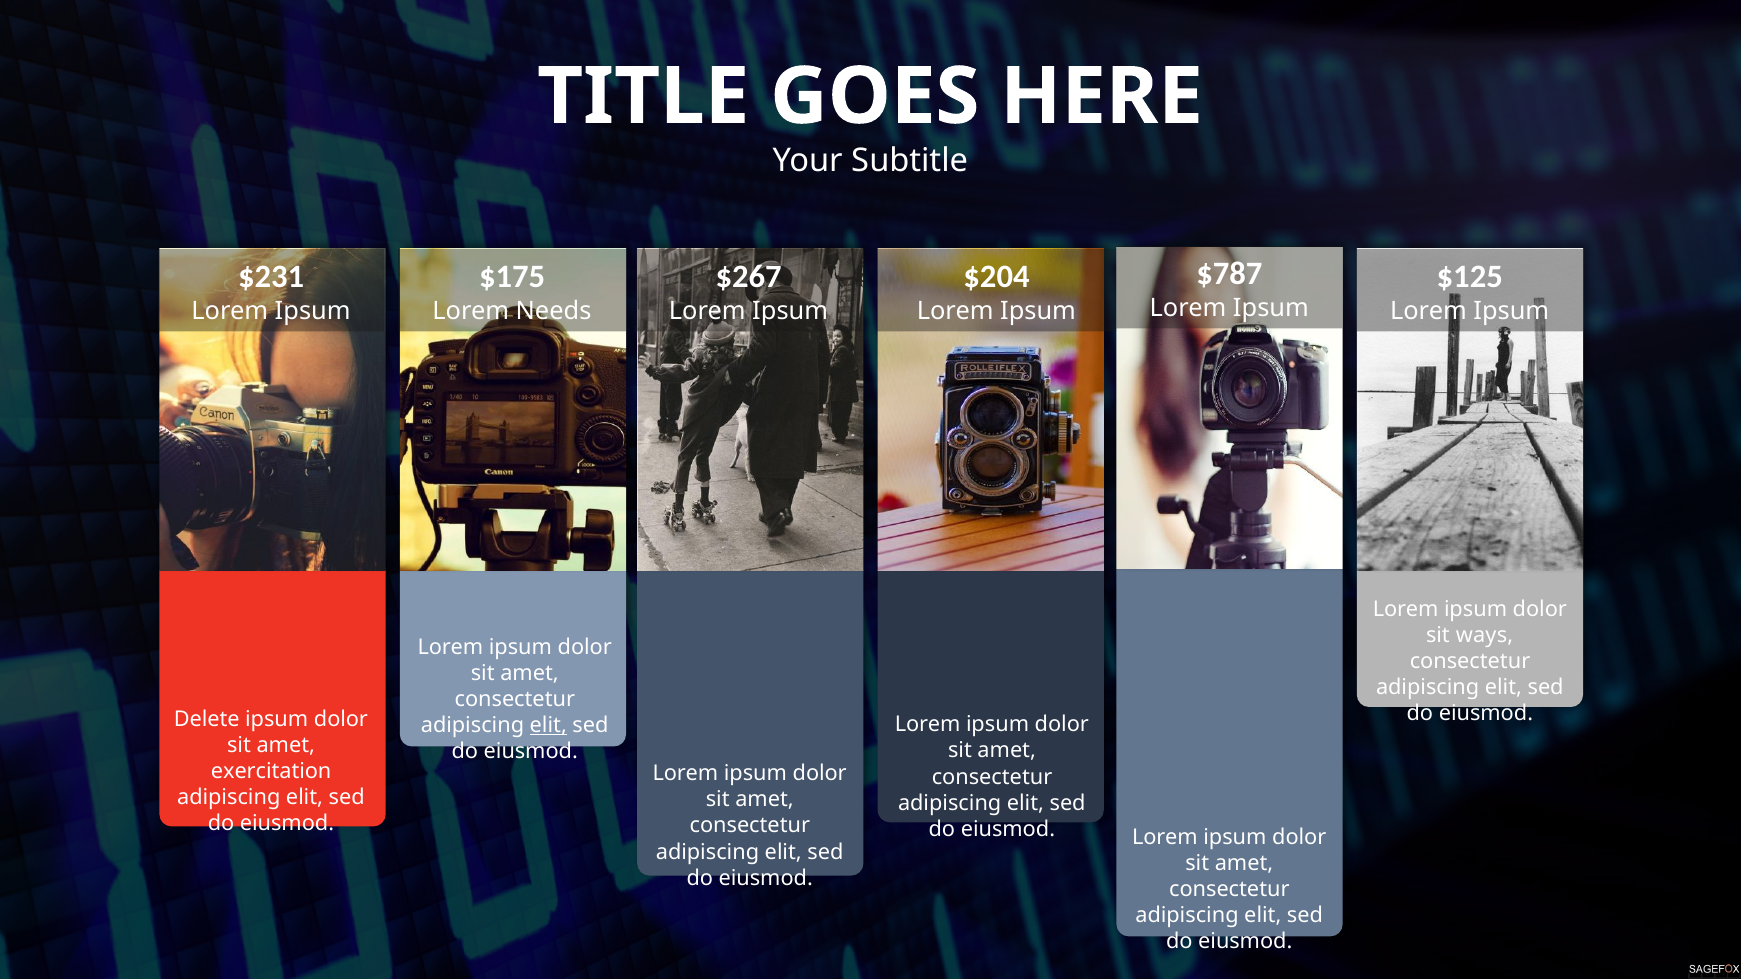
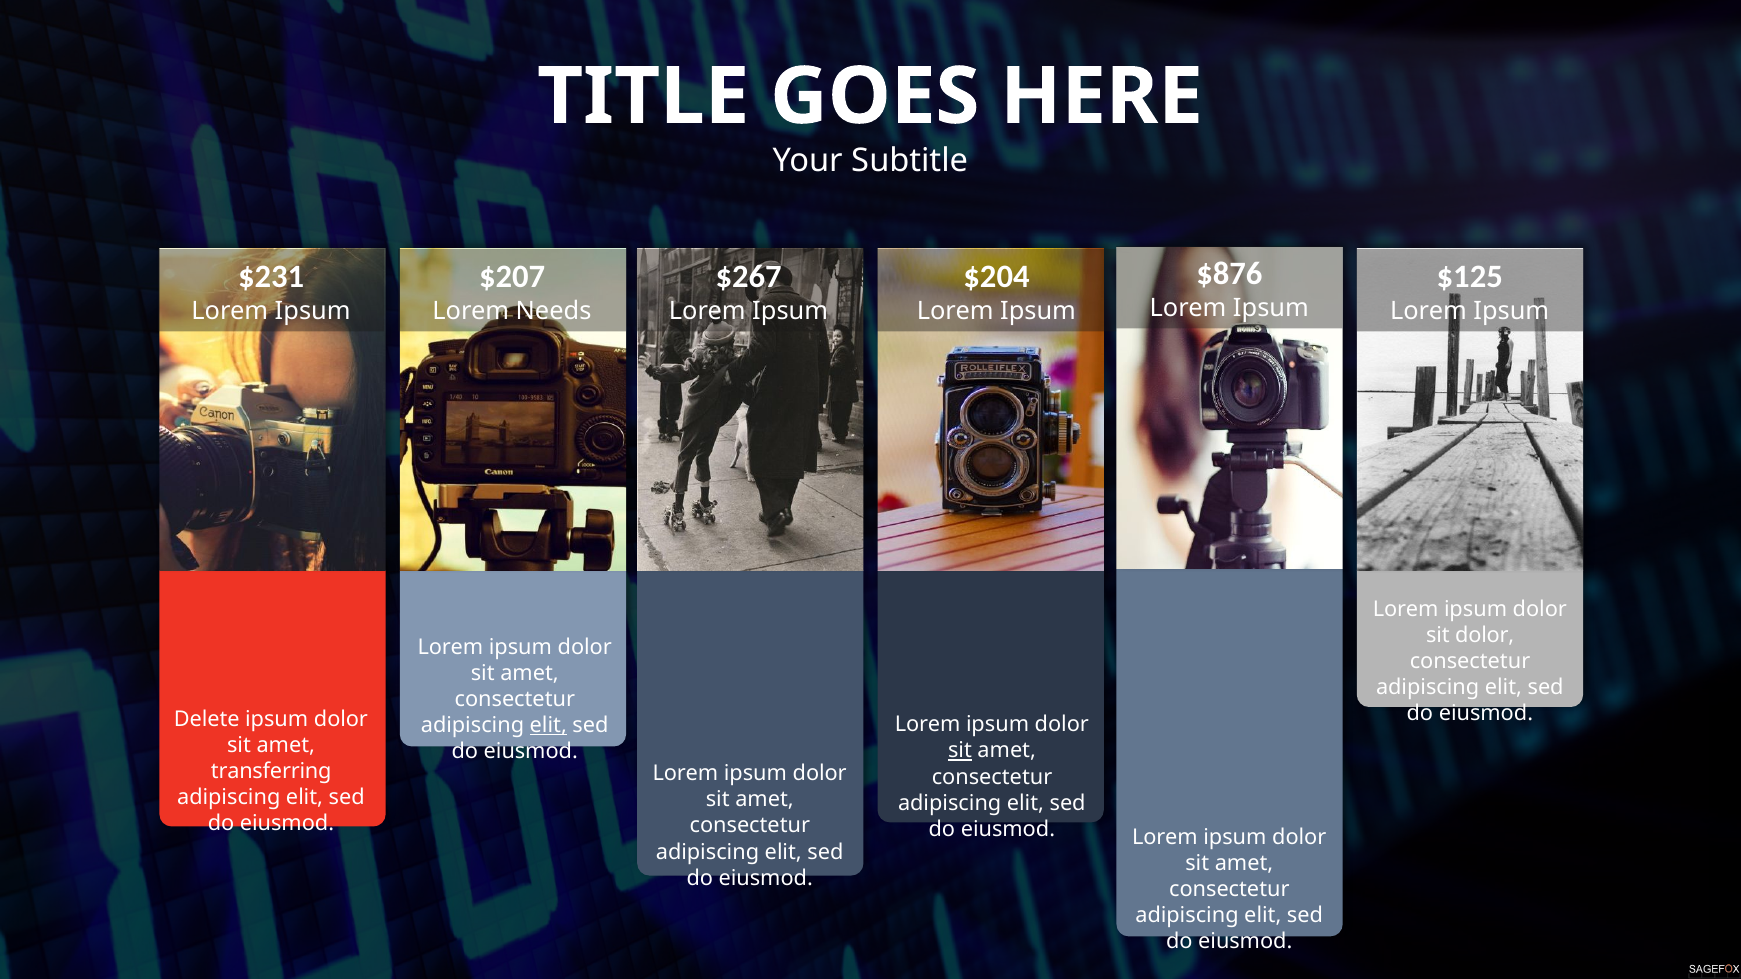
$787: $787 -> $876
$175: $175 -> $207
sit ways: ways -> dolor
sit at (960, 751) underline: none -> present
exercitation: exercitation -> transferring
